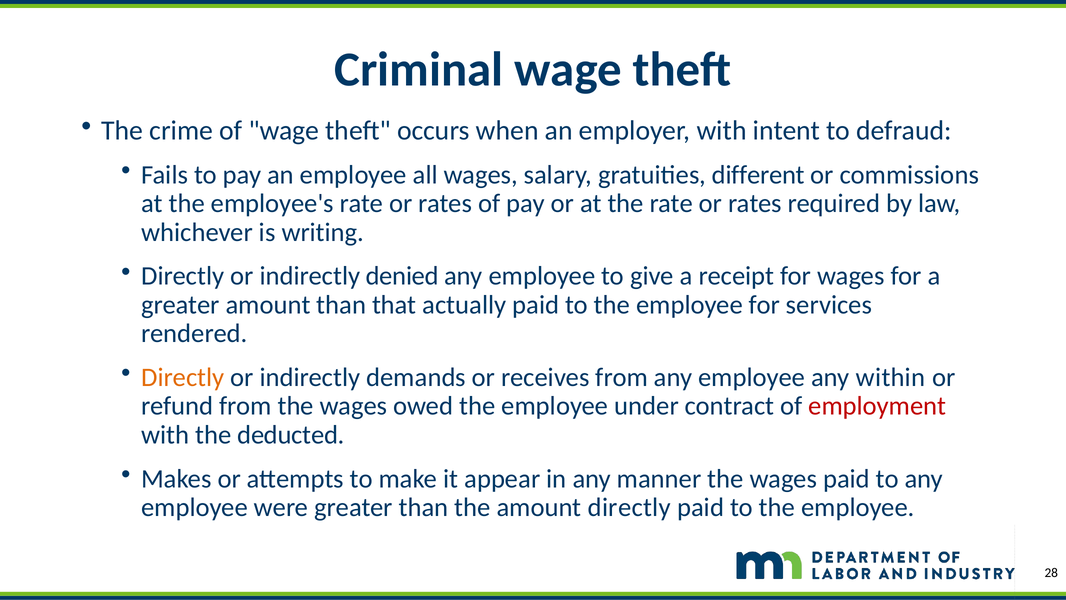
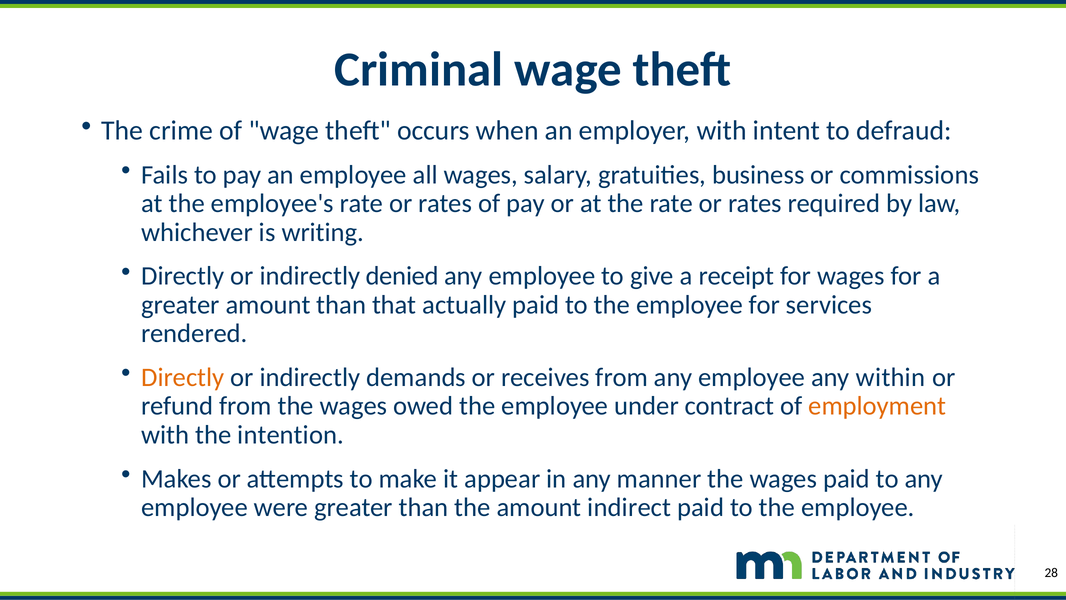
different: different -> business
employment colour: red -> orange
deducted: deducted -> intention
amount directly: directly -> indirect
